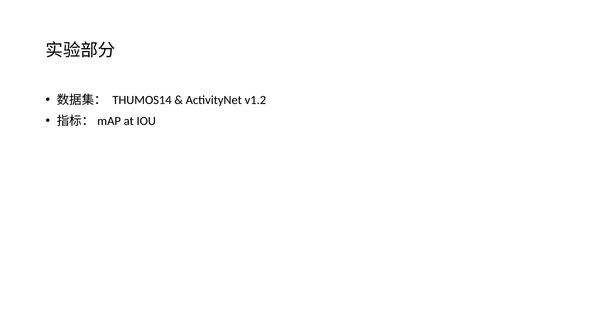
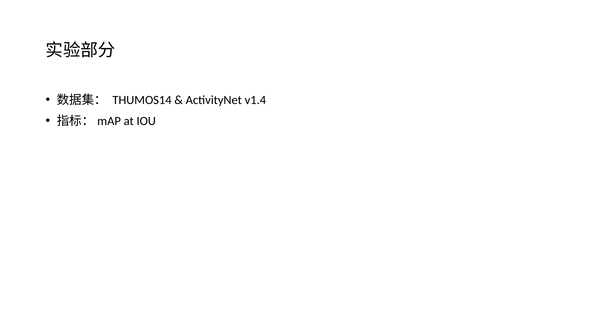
v1.2: v1.2 -> v1.4
